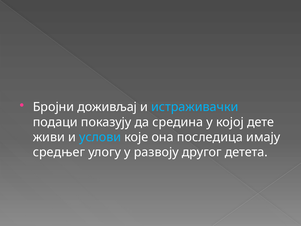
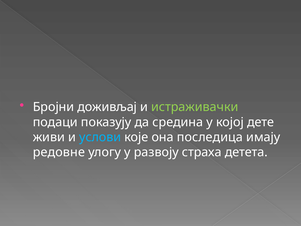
истраживачки colour: light blue -> light green
средњег: средњег -> редовне
другог: другог -> страха
